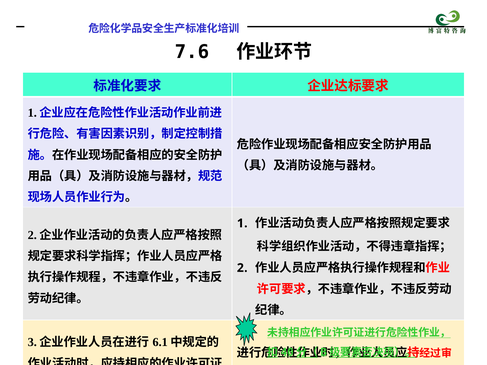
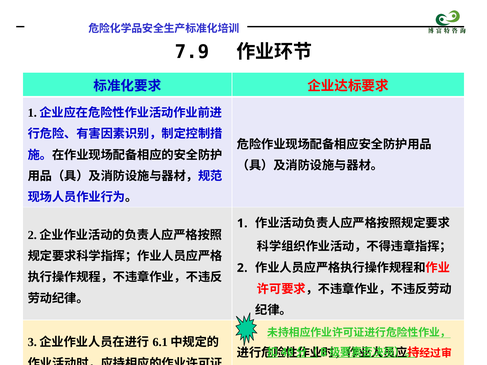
7.6: 7.6 -> 7.9
